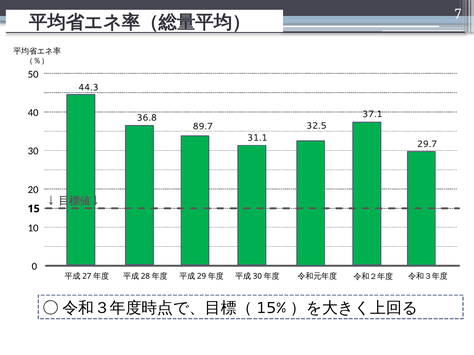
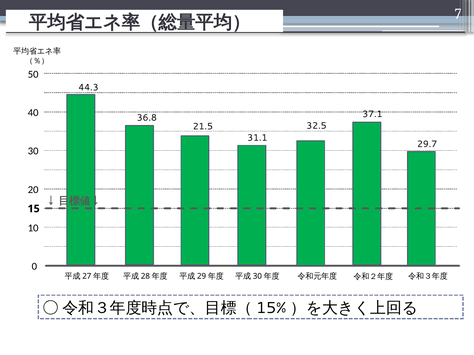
89.7: 89.7 -> 21.5
